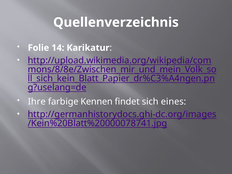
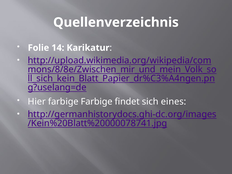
Ihre: Ihre -> Hier
farbige Kennen: Kennen -> Farbige
